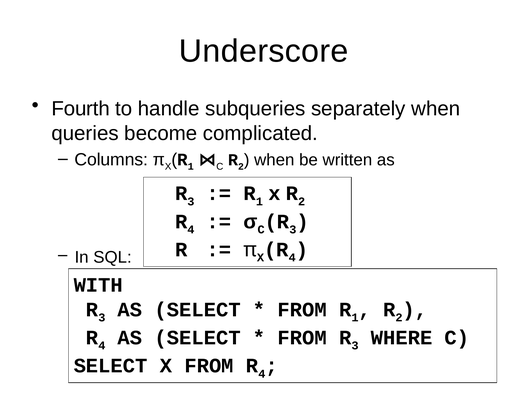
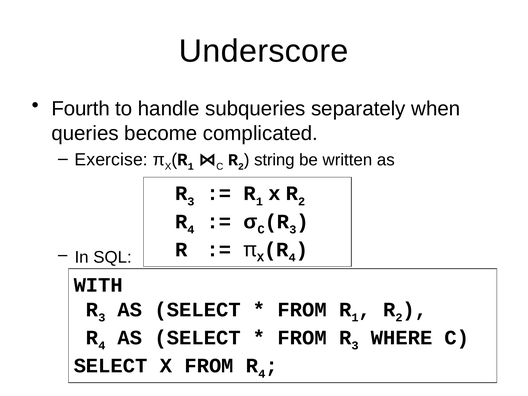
Columns: Columns -> Exercise
when at (274, 160): when -> string
